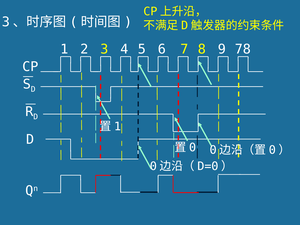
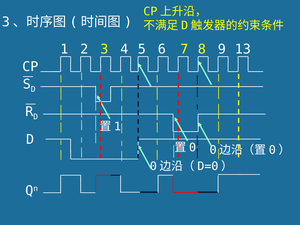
78: 78 -> 13
